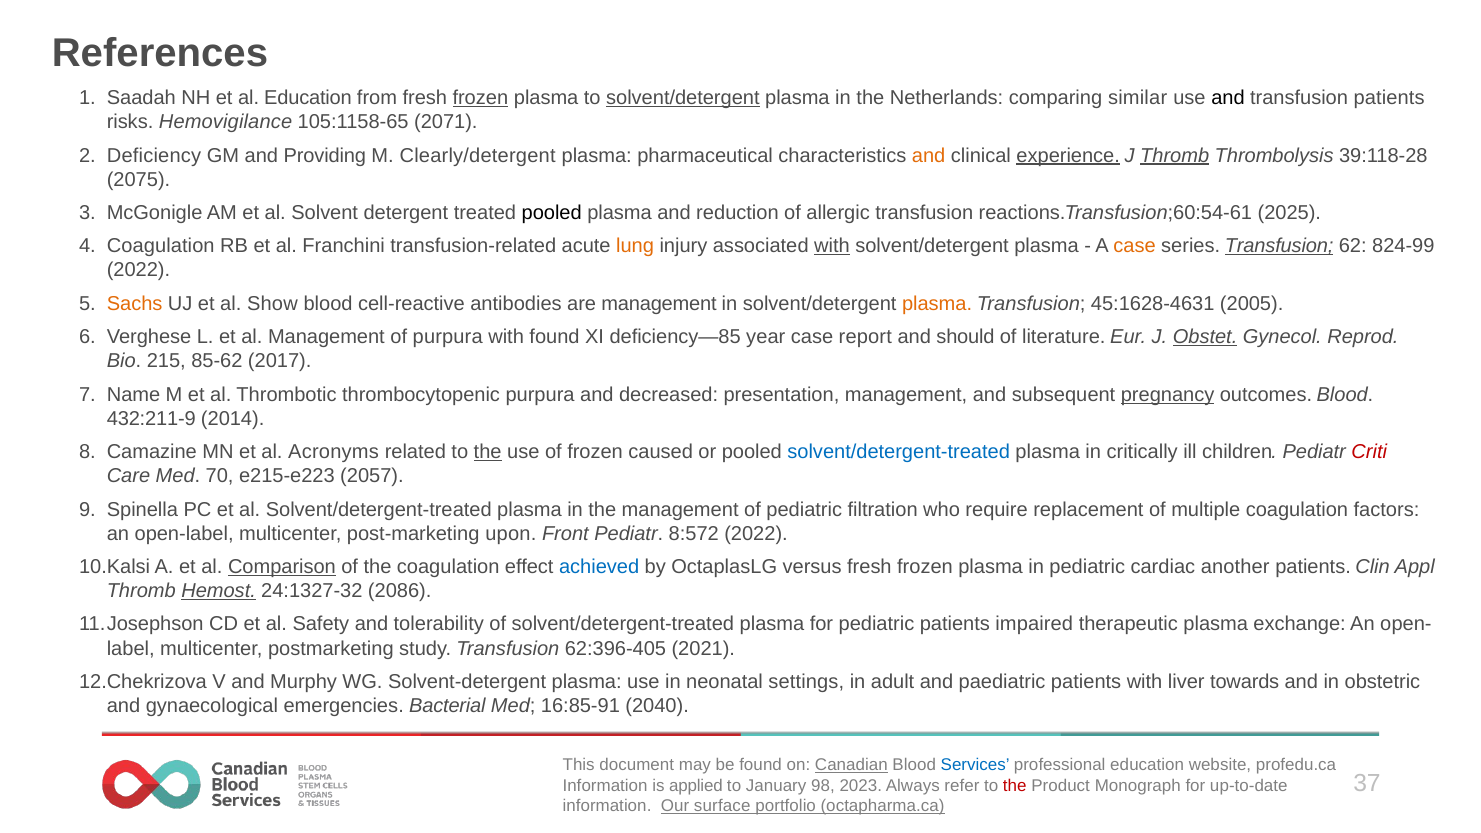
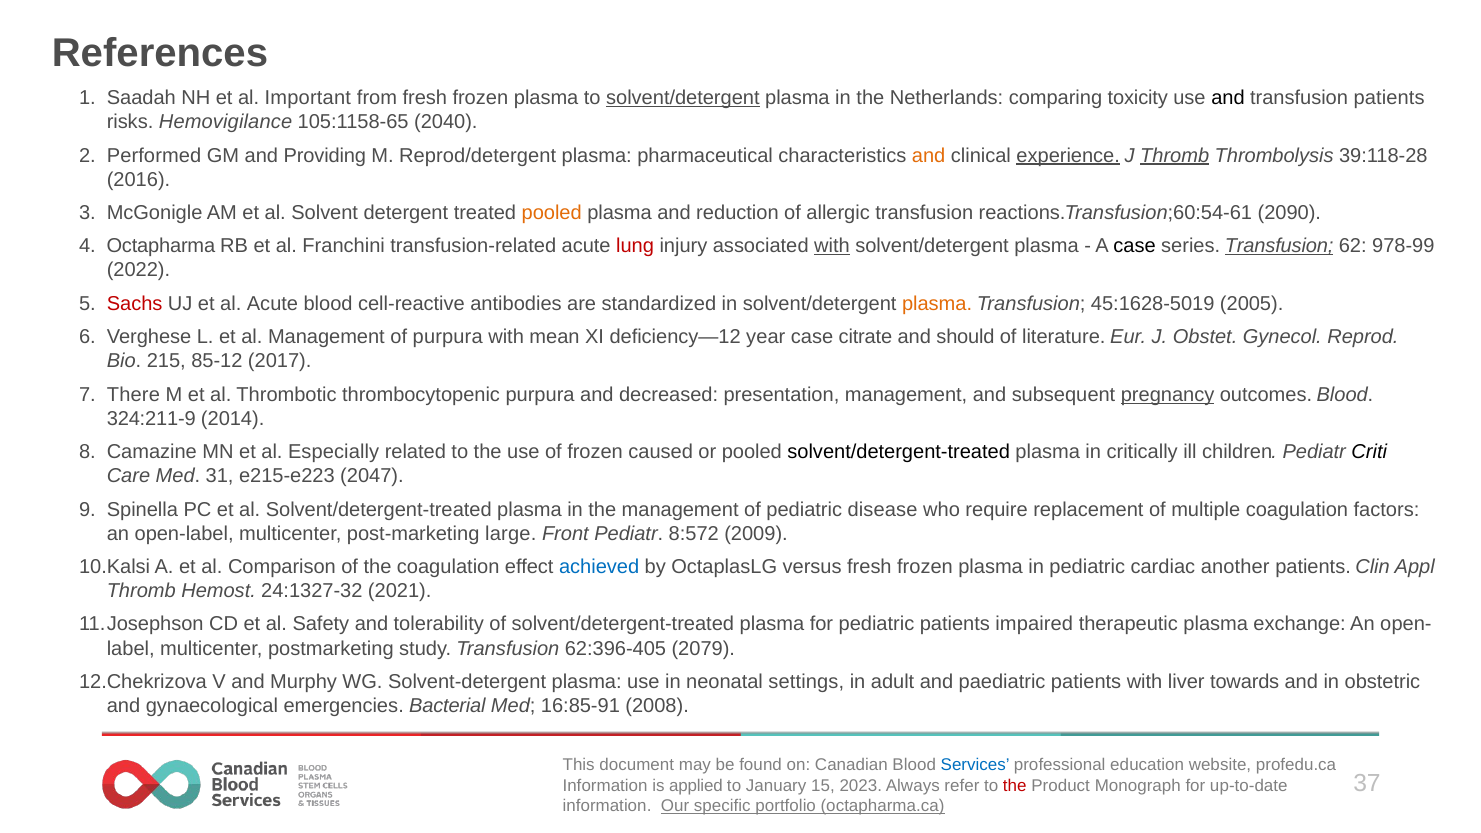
al Education: Education -> Important
frozen at (480, 98) underline: present -> none
similar: similar -> toxicity
2071: 2071 -> 2040
Deficiency: Deficiency -> Performed
Clearly/detergent: Clearly/detergent -> Reprod/detergent
2075: 2075 -> 2016
pooled at (552, 213) colour: black -> orange
2025: 2025 -> 2090
Coagulation at (161, 246): Coagulation -> Octapharma
lung colour: orange -> red
case at (1135, 246) colour: orange -> black
824-99: 824-99 -> 978-99
Sachs colour: orange -> red
al Show: Show -> Acute
are management: management -> standardized
45:1628-4631: 45:1628-4631 -> 45:1628-5019
with found: found -> mean
deficiency—85: deficiency—85 -> deficiency—12
report: report -> citrate
Obstet underline: present -> none
85-62: 85-62 -> 85-12
Name: Name -> There
432:211-9: 432:211-9 -> 324:211-9
Acronyms: Acronyms -> Especially
the at (488, 452) underline: present -> none
solvent/detergent-treated at (899, 452) colour: blue -> black
Criti colour: red -> black
70: 70 -> 31
2057: 2057 -> 2047
filtration: filtration -> disease
upon: upon -> large
8:572 2022: 2022 -> 2009
Comparison underline: present -> none
Hemost underline: present -> none
2086: 2086 -> 2021
2021: 2021 -> 2079
2040: 2040 -> 2008
Canadian underline: present -> none
98: 98 -> 15
surface: surface -> specific
